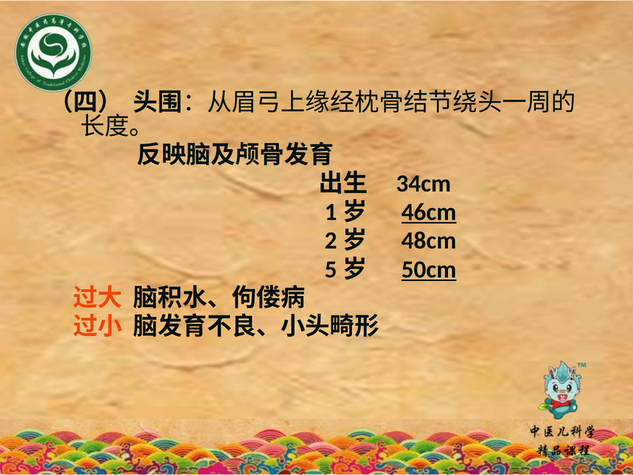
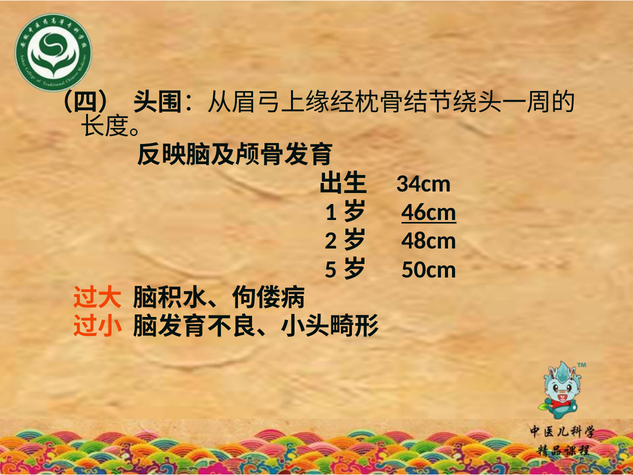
50cm underline: present -> none
